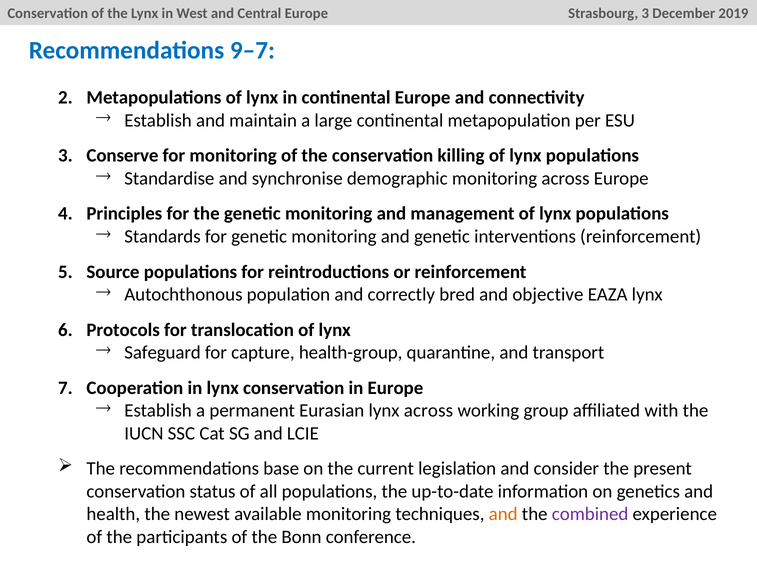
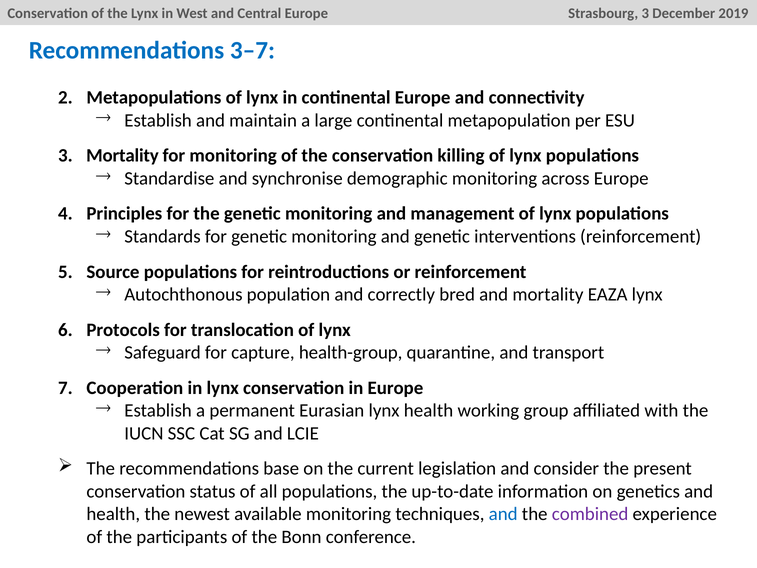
9–7: 9–7 -> 3–7
Conserve at (122, 156): Conserve -> Mortality
and objective: objective -> mortality
lynx across: across -> health
and at (503, 514) colour: orange -> blue
